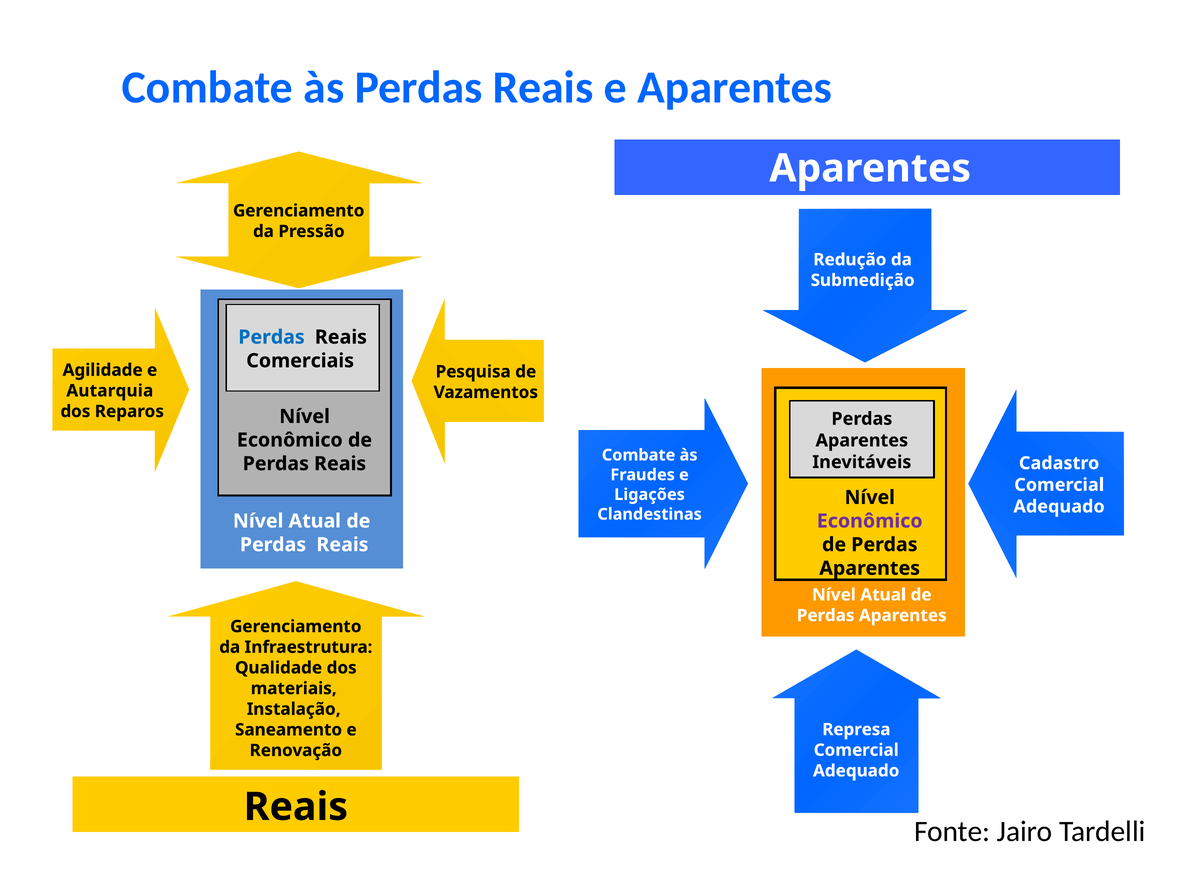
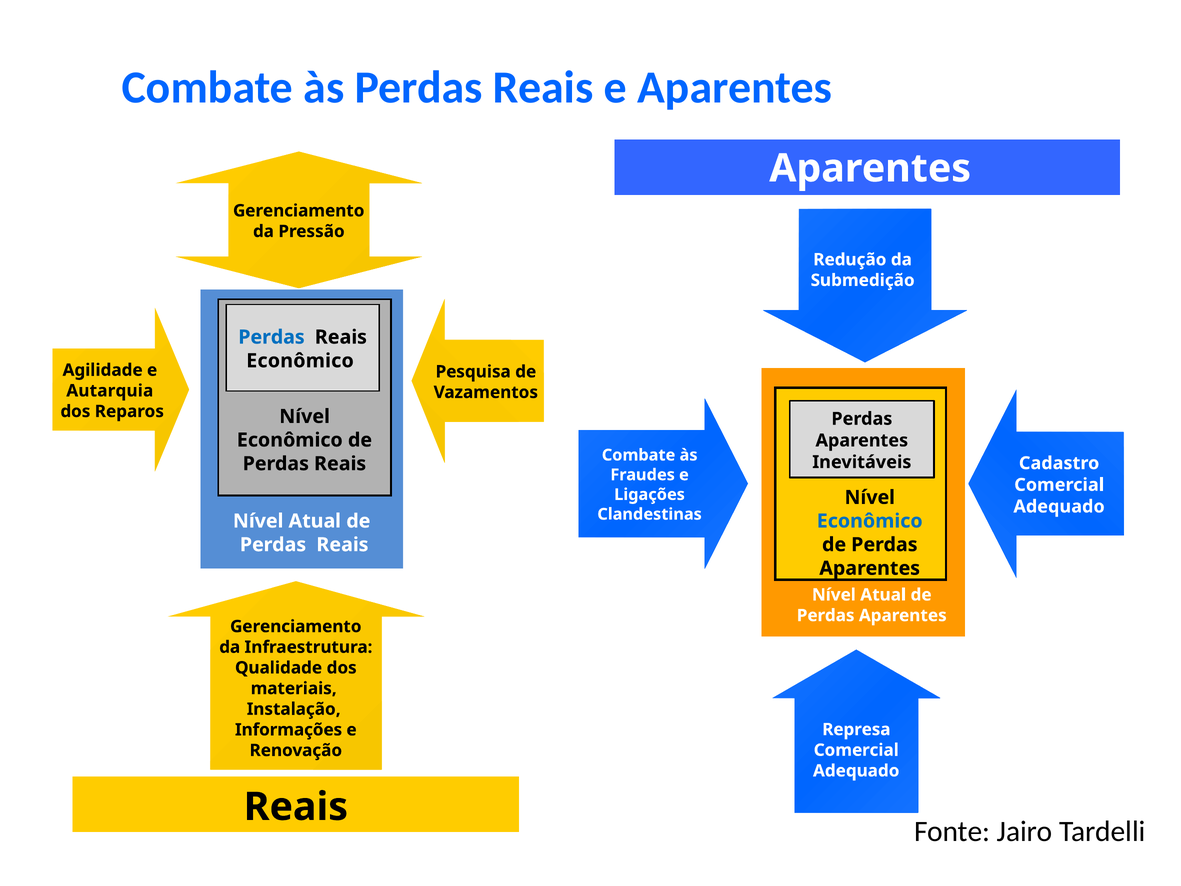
Comerciais at (300, 361): Comerciais -> Econômico
Econômico at (870, 521) colour: purple -> blue
Saneamento: Saneamento -> Informações
